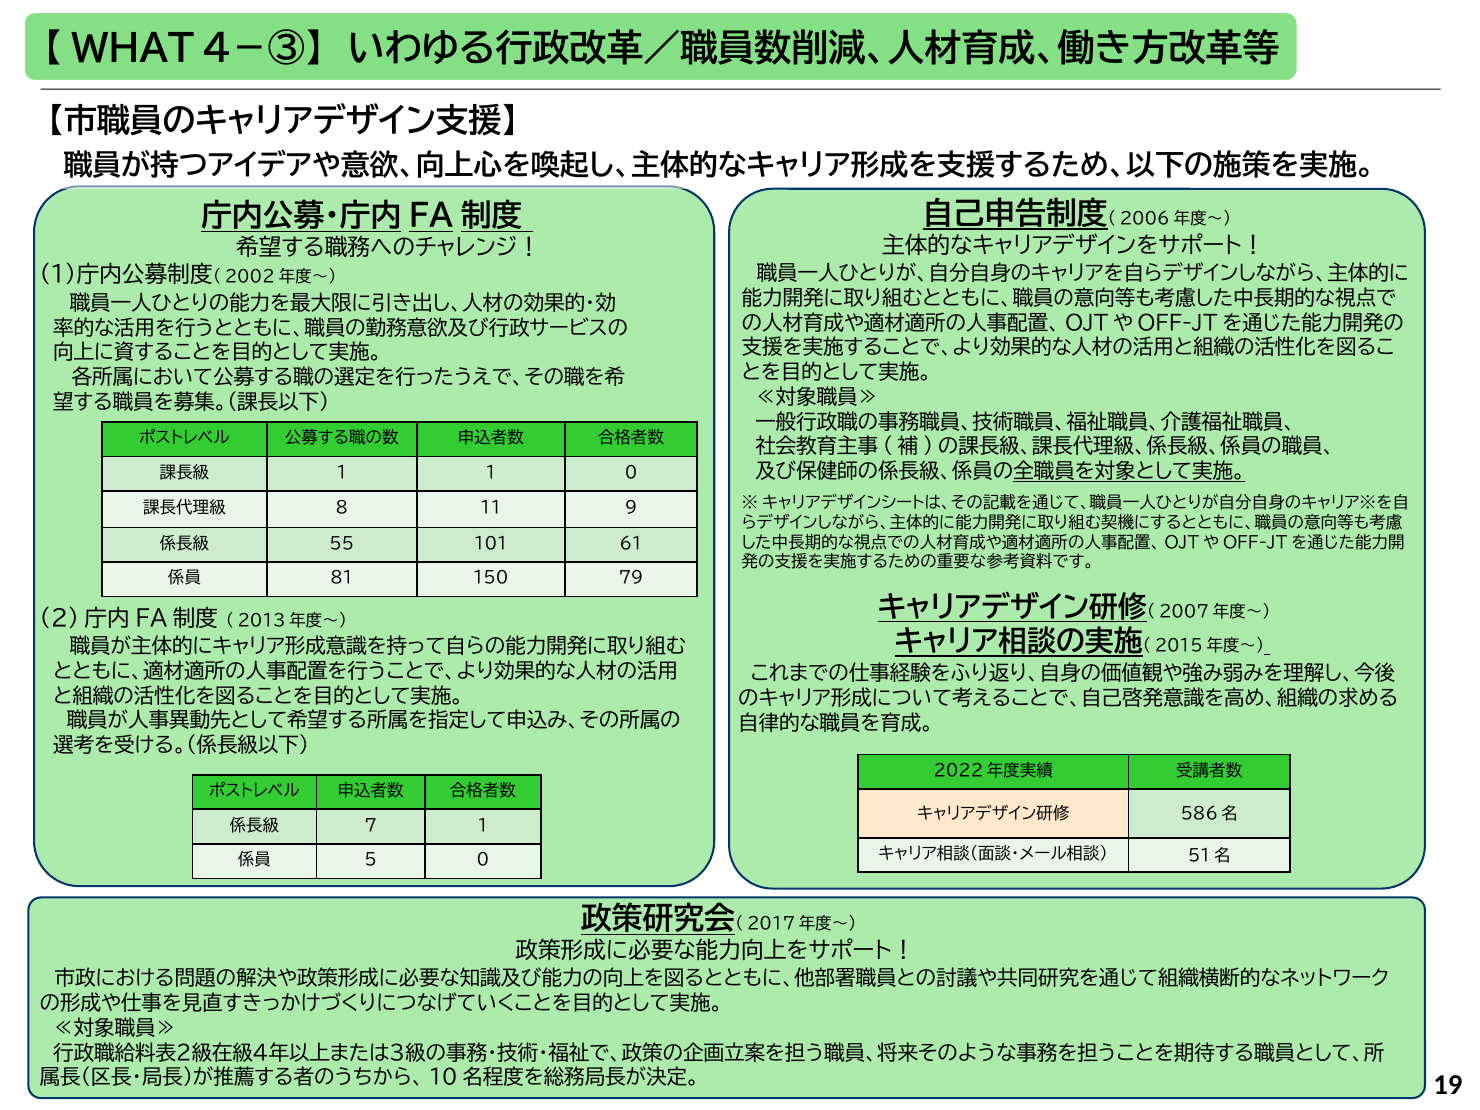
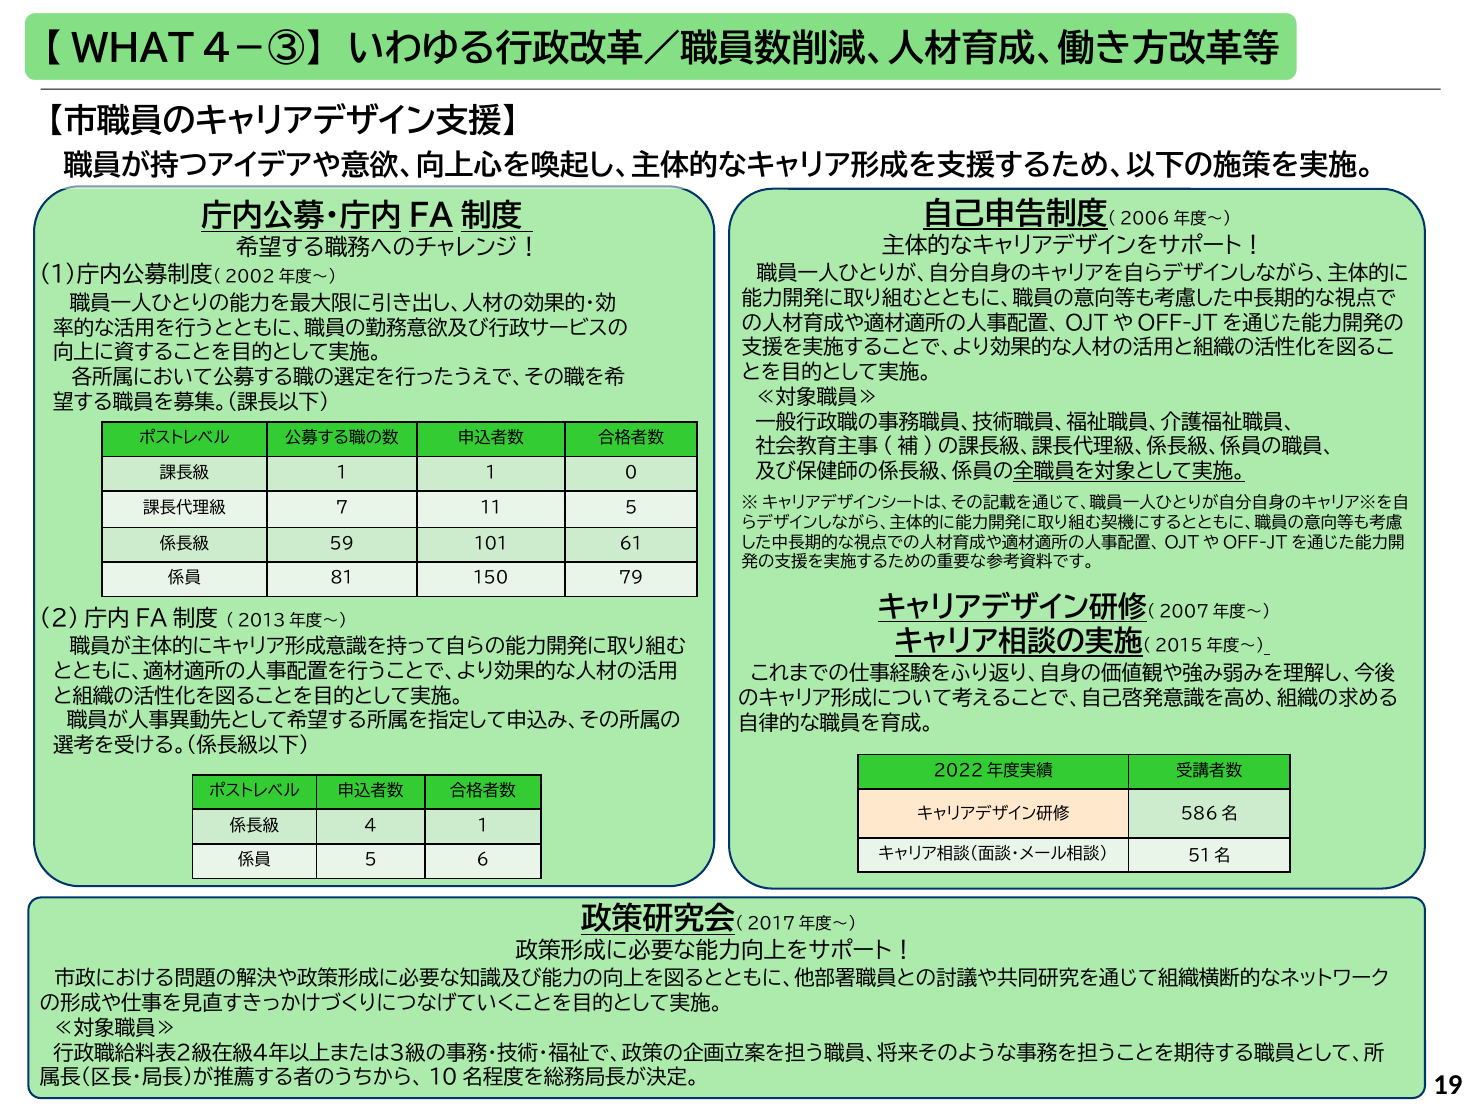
8: 8 -> 7
11 9: 9 -> 5
55: 55 -> 59
7: 7 -> 4
5 0: 0 -> 6
